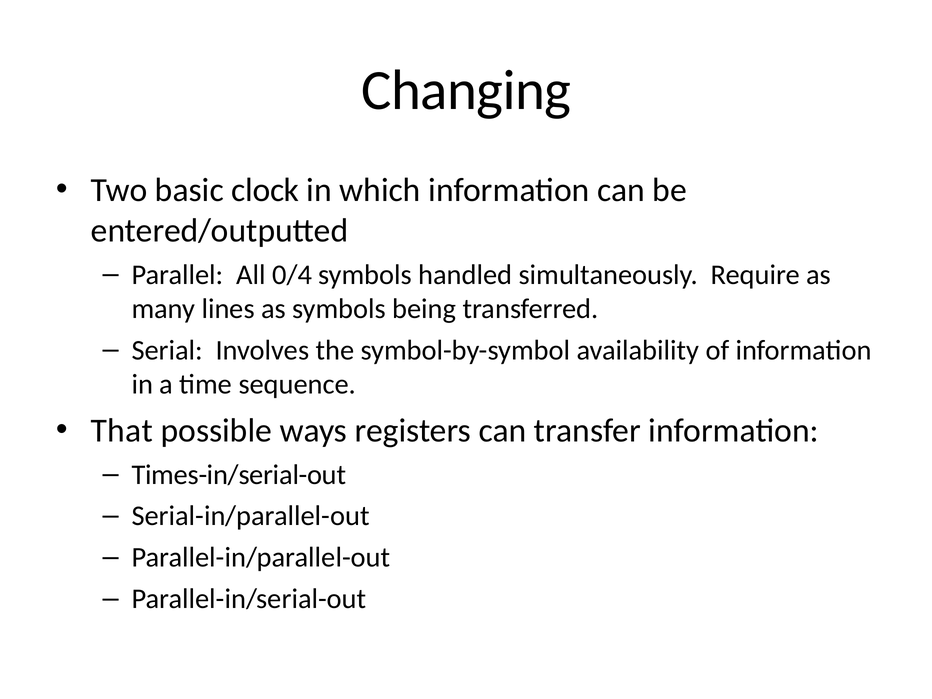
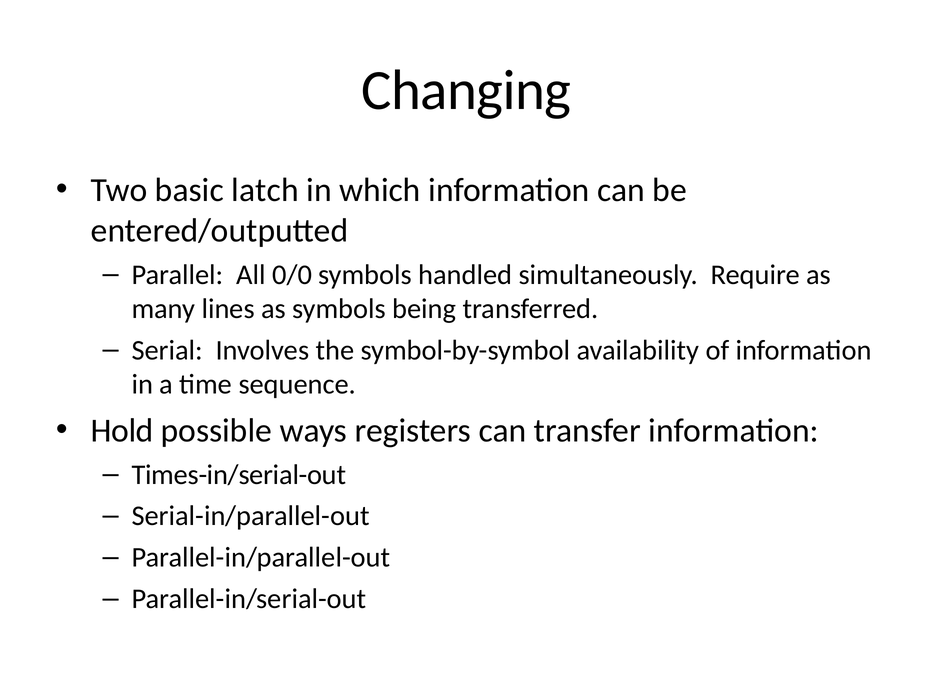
clock: clock -> latch
0/4: 0/4 -> 0/0
That: That -> Hold
